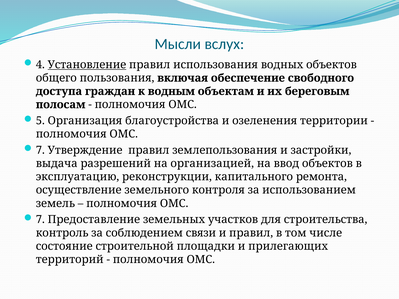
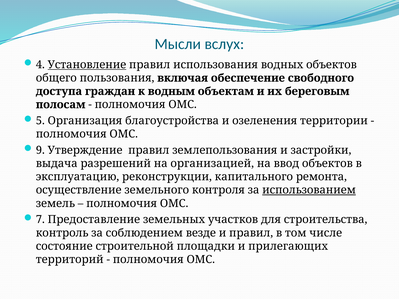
7 at (40, 150): 7 -> 9
использованием underline: none -> present
связи: связи -> везде
